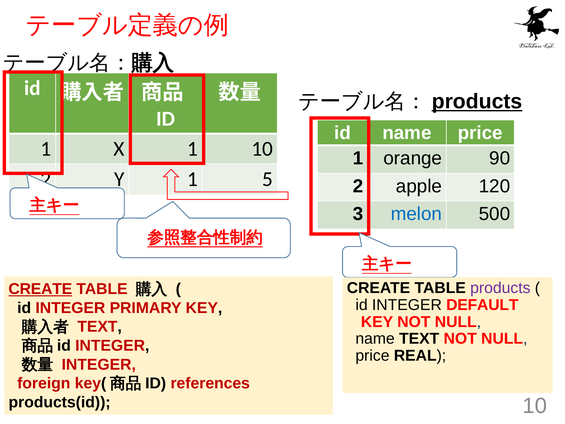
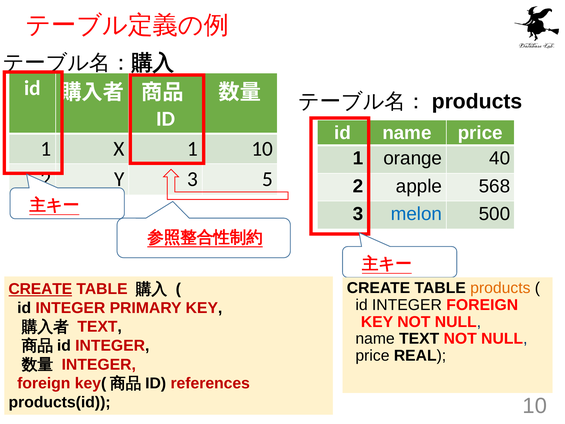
products at (477, 101) underline: present -> none
90: 90 -> 40
1 at (193, 179): 1 -> 3
120: 120 -> 568
products at (500, 288) colour: purple -> orange
id INTEGER DEFAULT: DEFAULT -> FOREIGN
